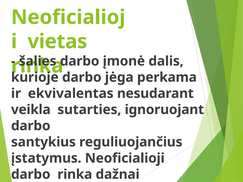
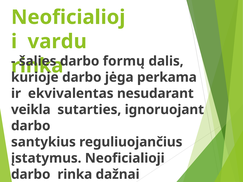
vietas: vietas -> vardu
įmonė: įmonė -> formų
